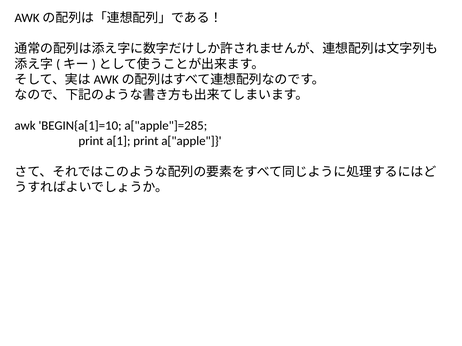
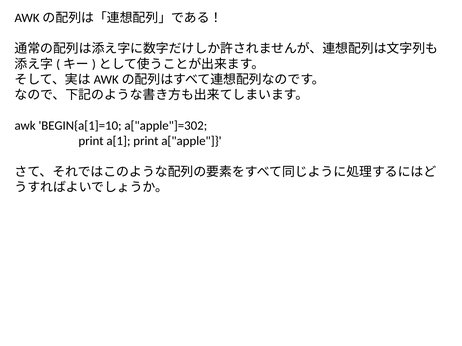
a["apple"]=285: a["apple"]=285 -> a["apple"]=302
